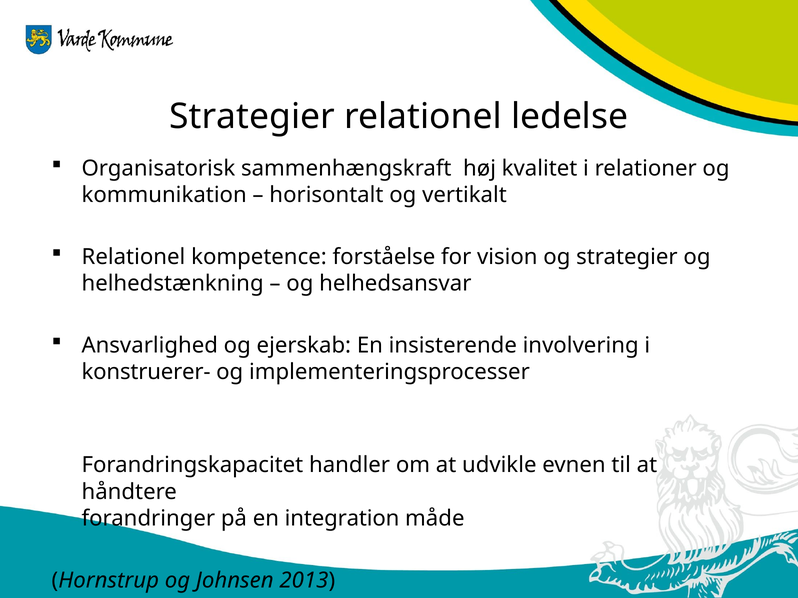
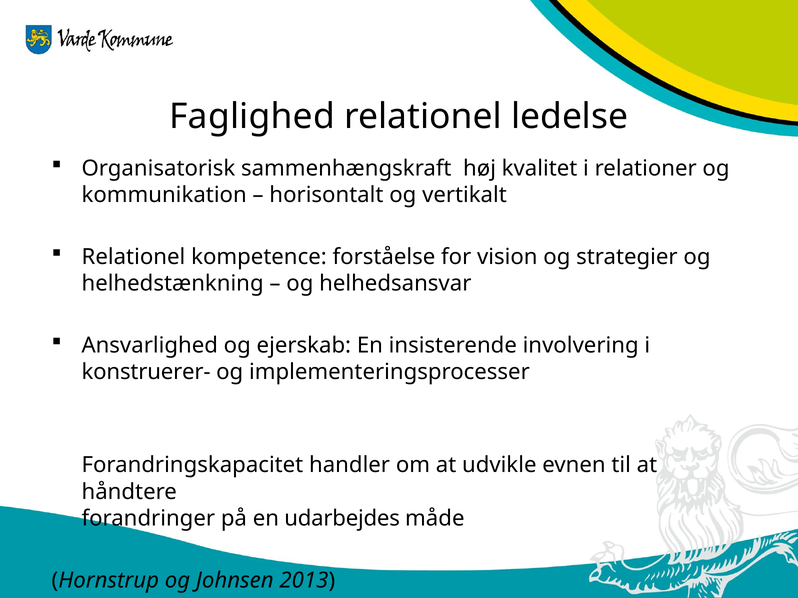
Strategier at (252, 117): Strategier -> Faglighed
integration: integration -> udarbejdes
